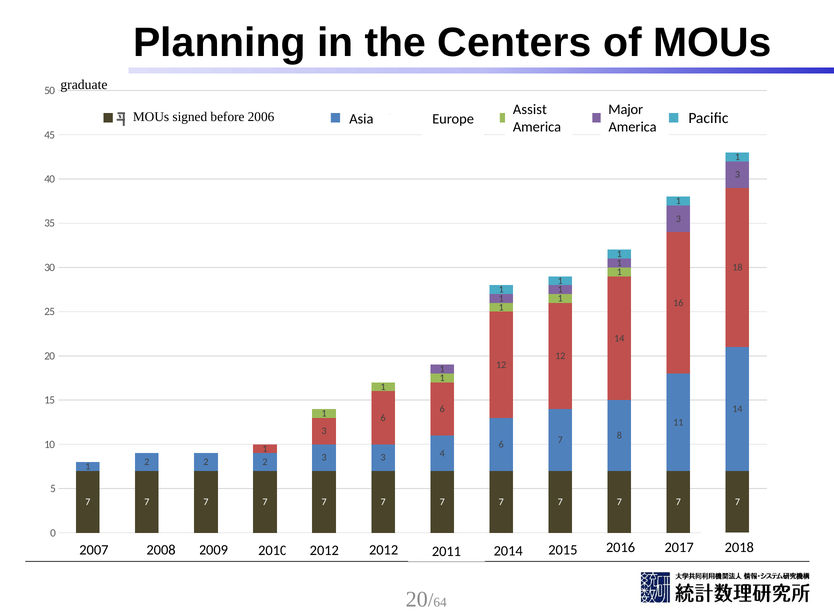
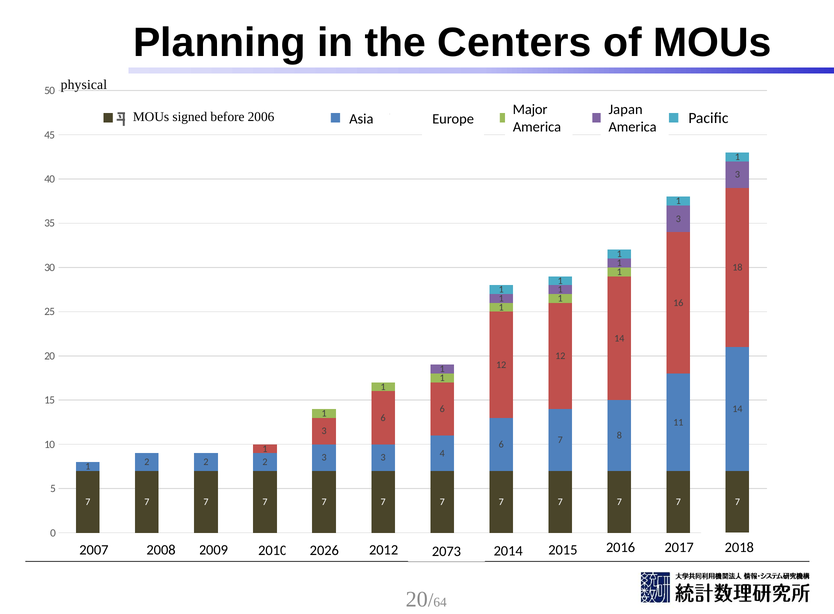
graduate: graduate -> physical
Assist: Assist -> Major
Major: Major -> Japan
2012 at (324, 550): 2012 -> 2026
2011: 2011 -> 2073
